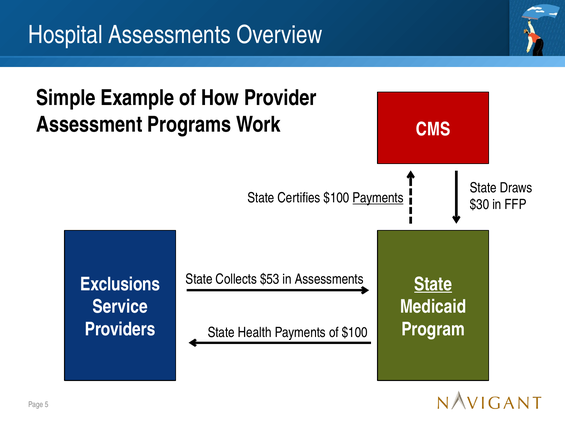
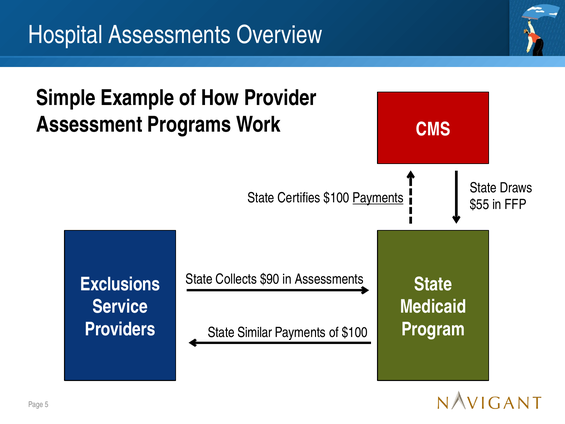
$30: $30 -> $55
$53: $53 -> $90
State at (433, 284) underline: present -> none
Health: Health -> Similar
